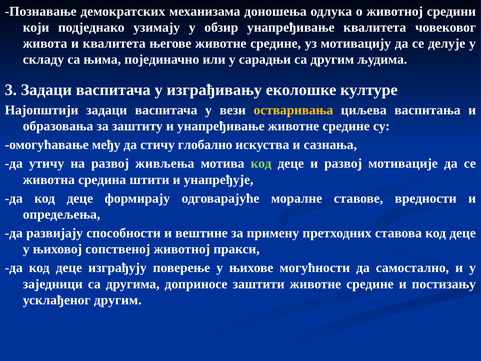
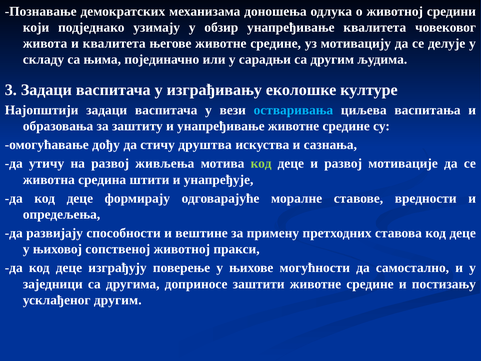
остваривања colour: yellow -> light blue
међу: међу -> дођу
глобално: глобално -> друштва
